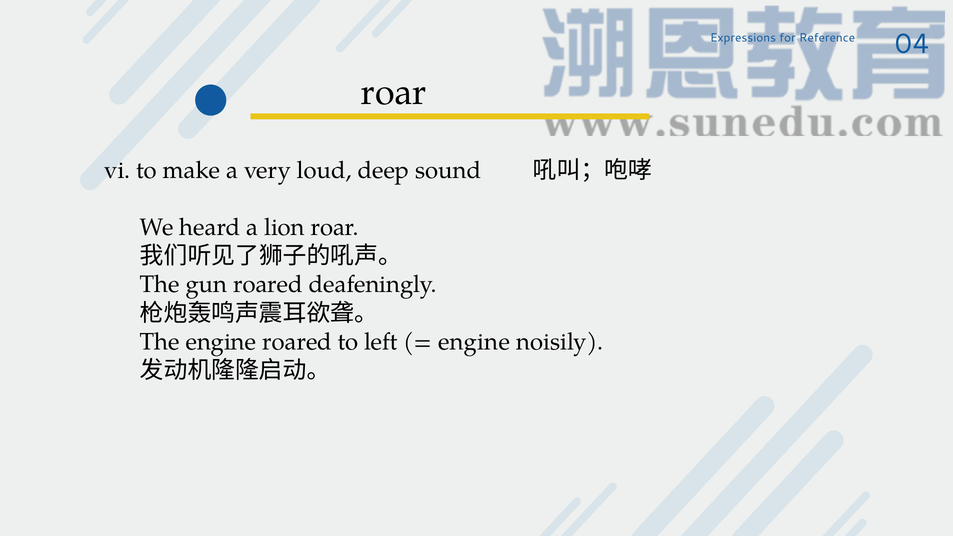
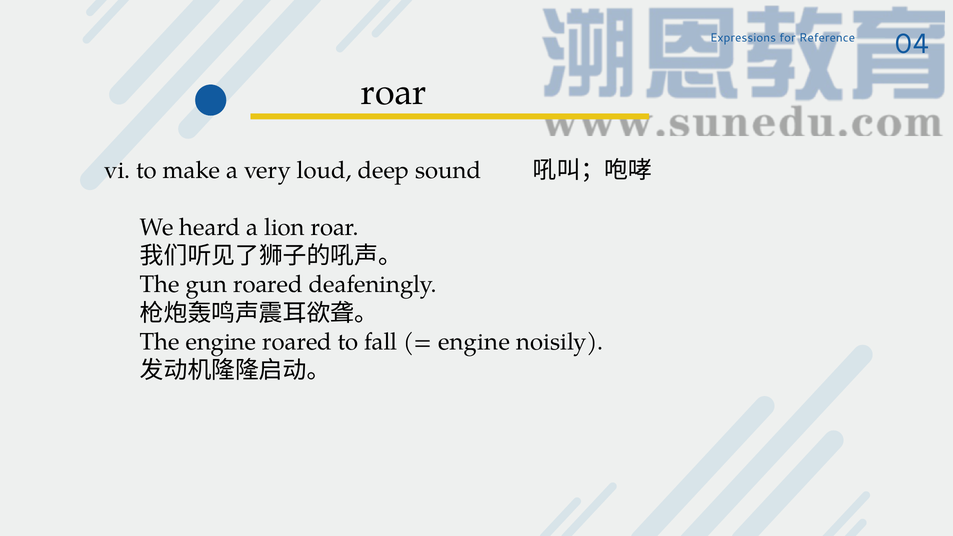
left: left -> fall
